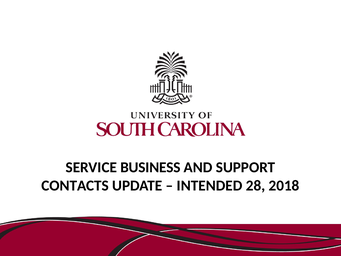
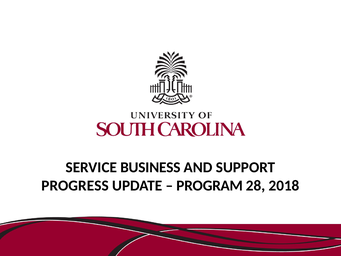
CONTACTS: CONTACTS -> PROGRESS
INTENDED: INTENDED -> PROGRAM
